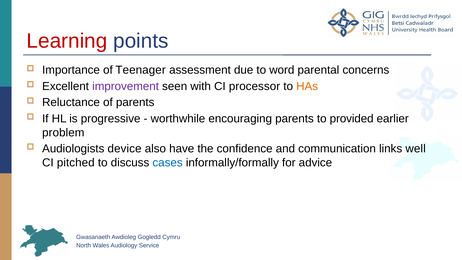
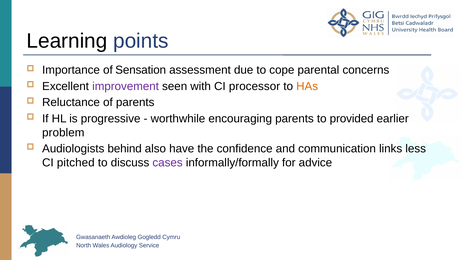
Learning colour: red -> black
Teenager: Teenager -> Sensation
word: word -> cope
device: device -> behind
well: well -> less
cases colour: blue -> purple
